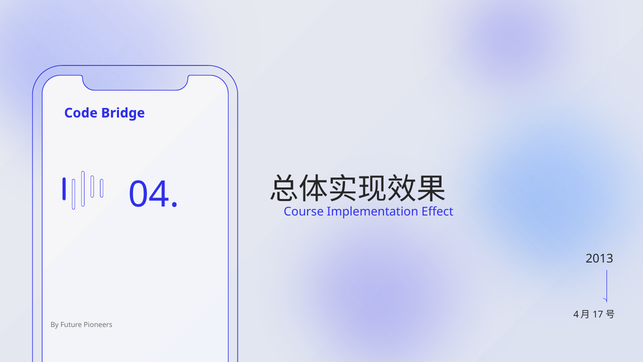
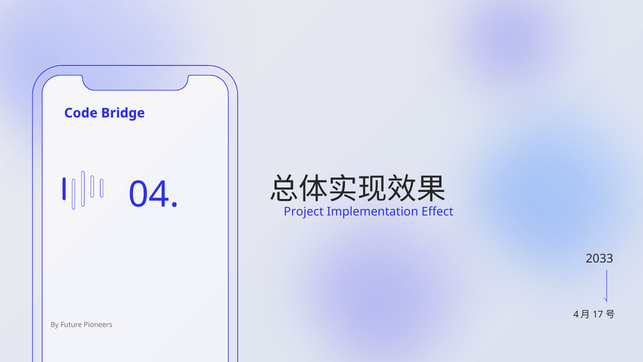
Course: Course -> Project
2013: 2013 -> 2033
